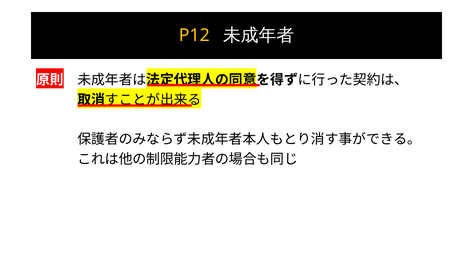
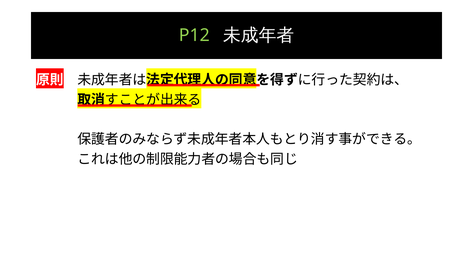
P12 colour: yellow -> light green
